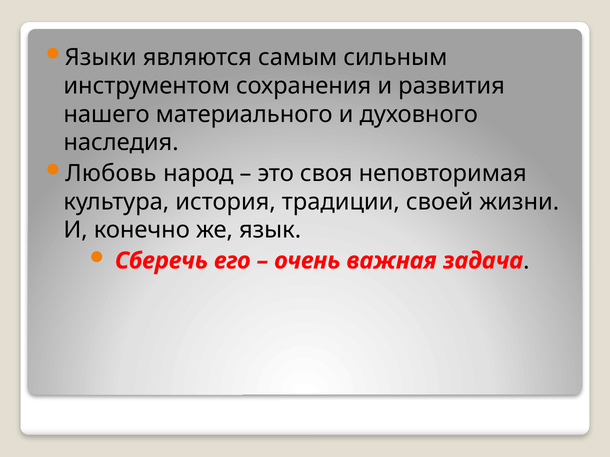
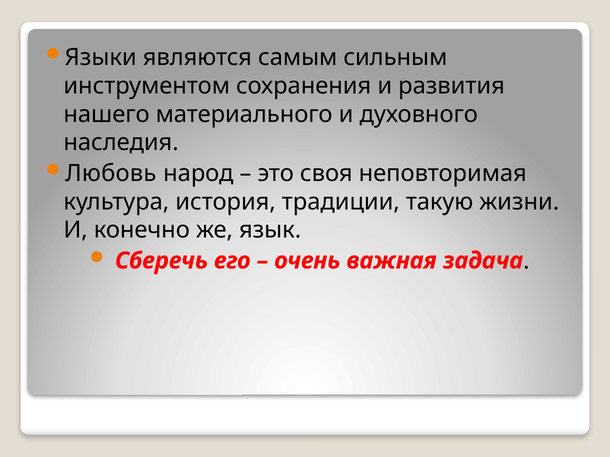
своей: своей -> такую
